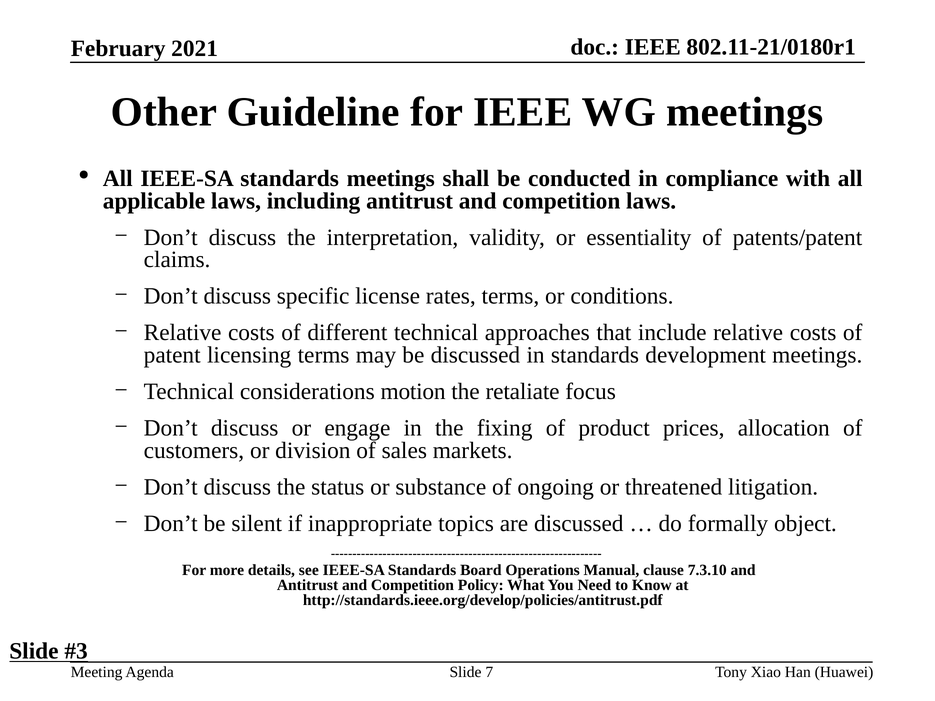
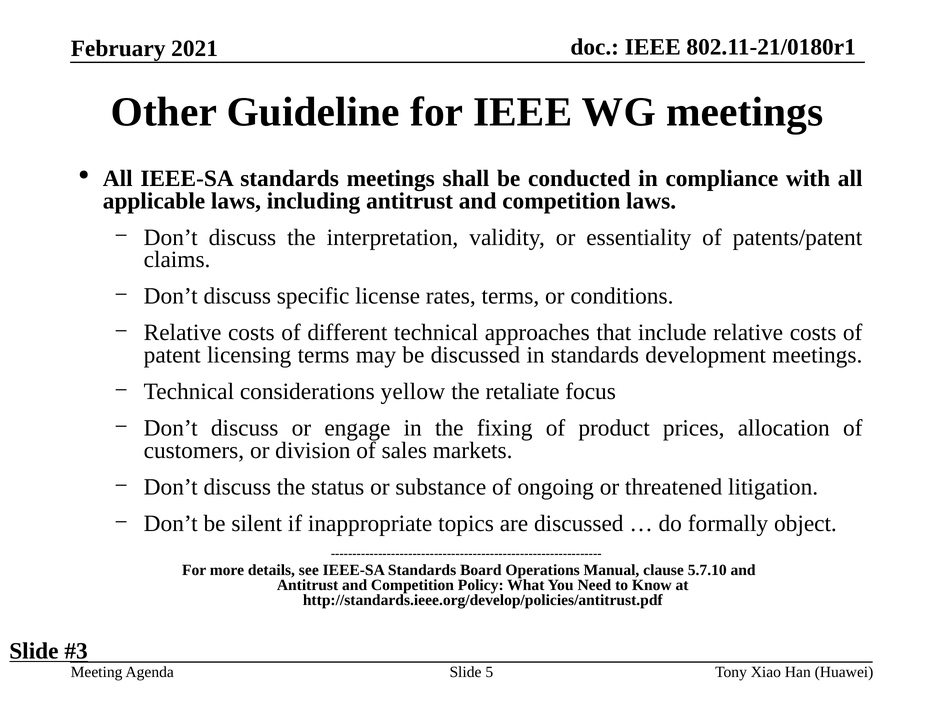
motion: motion -> yellow
7.3.10: 7.3.10 -> 5.7.10
7: 7 -> 5
